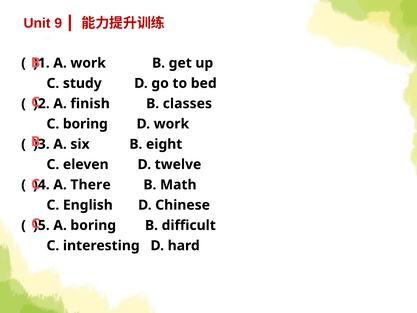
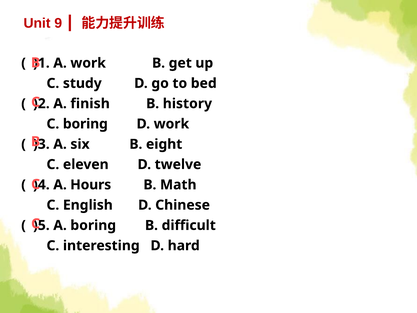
classes: classes -> history
There: There -> Hours
